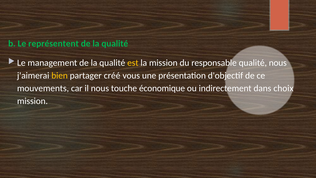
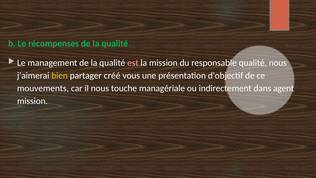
représentent: représentent -> récompenses
est colour: yellow -> pink
économique: économique -> managériale
choix: choix -> agent
